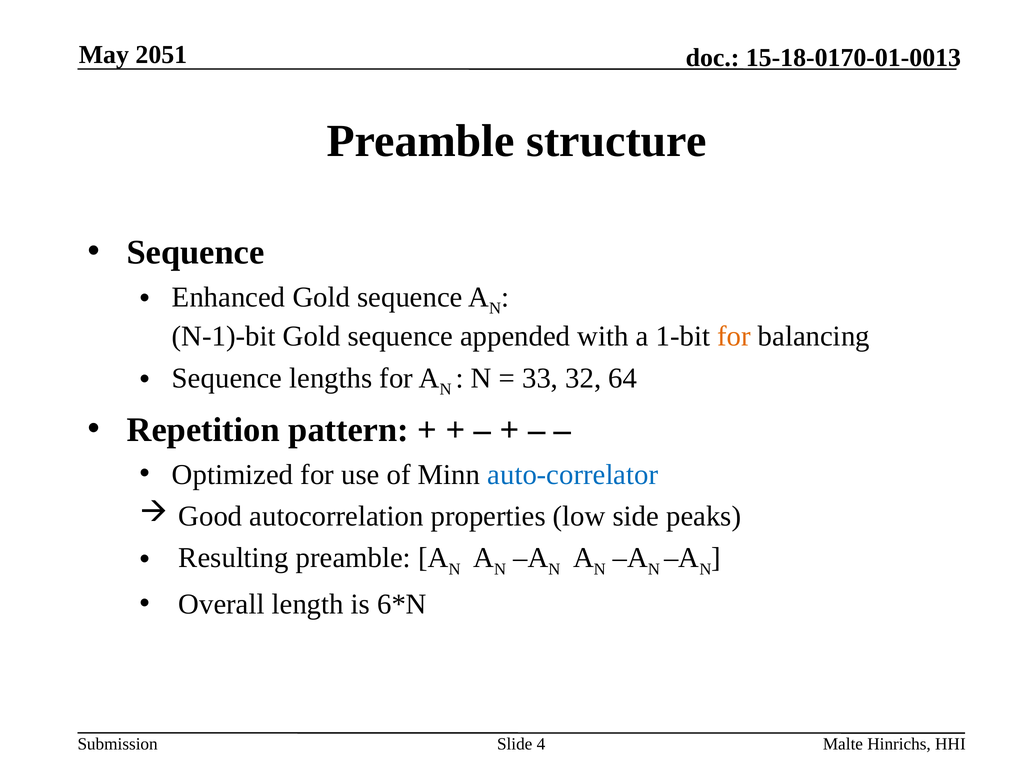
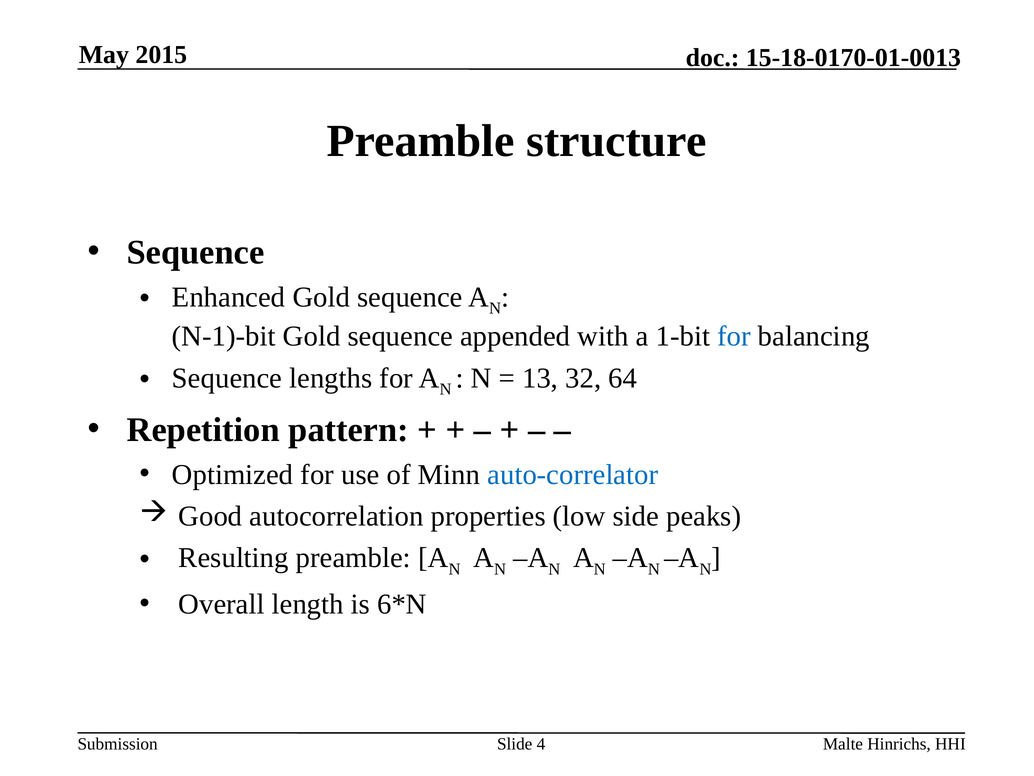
2051: 2051 -> 2015
for at (734, 336) colour: orange -> blue
33: 33 -> 13
